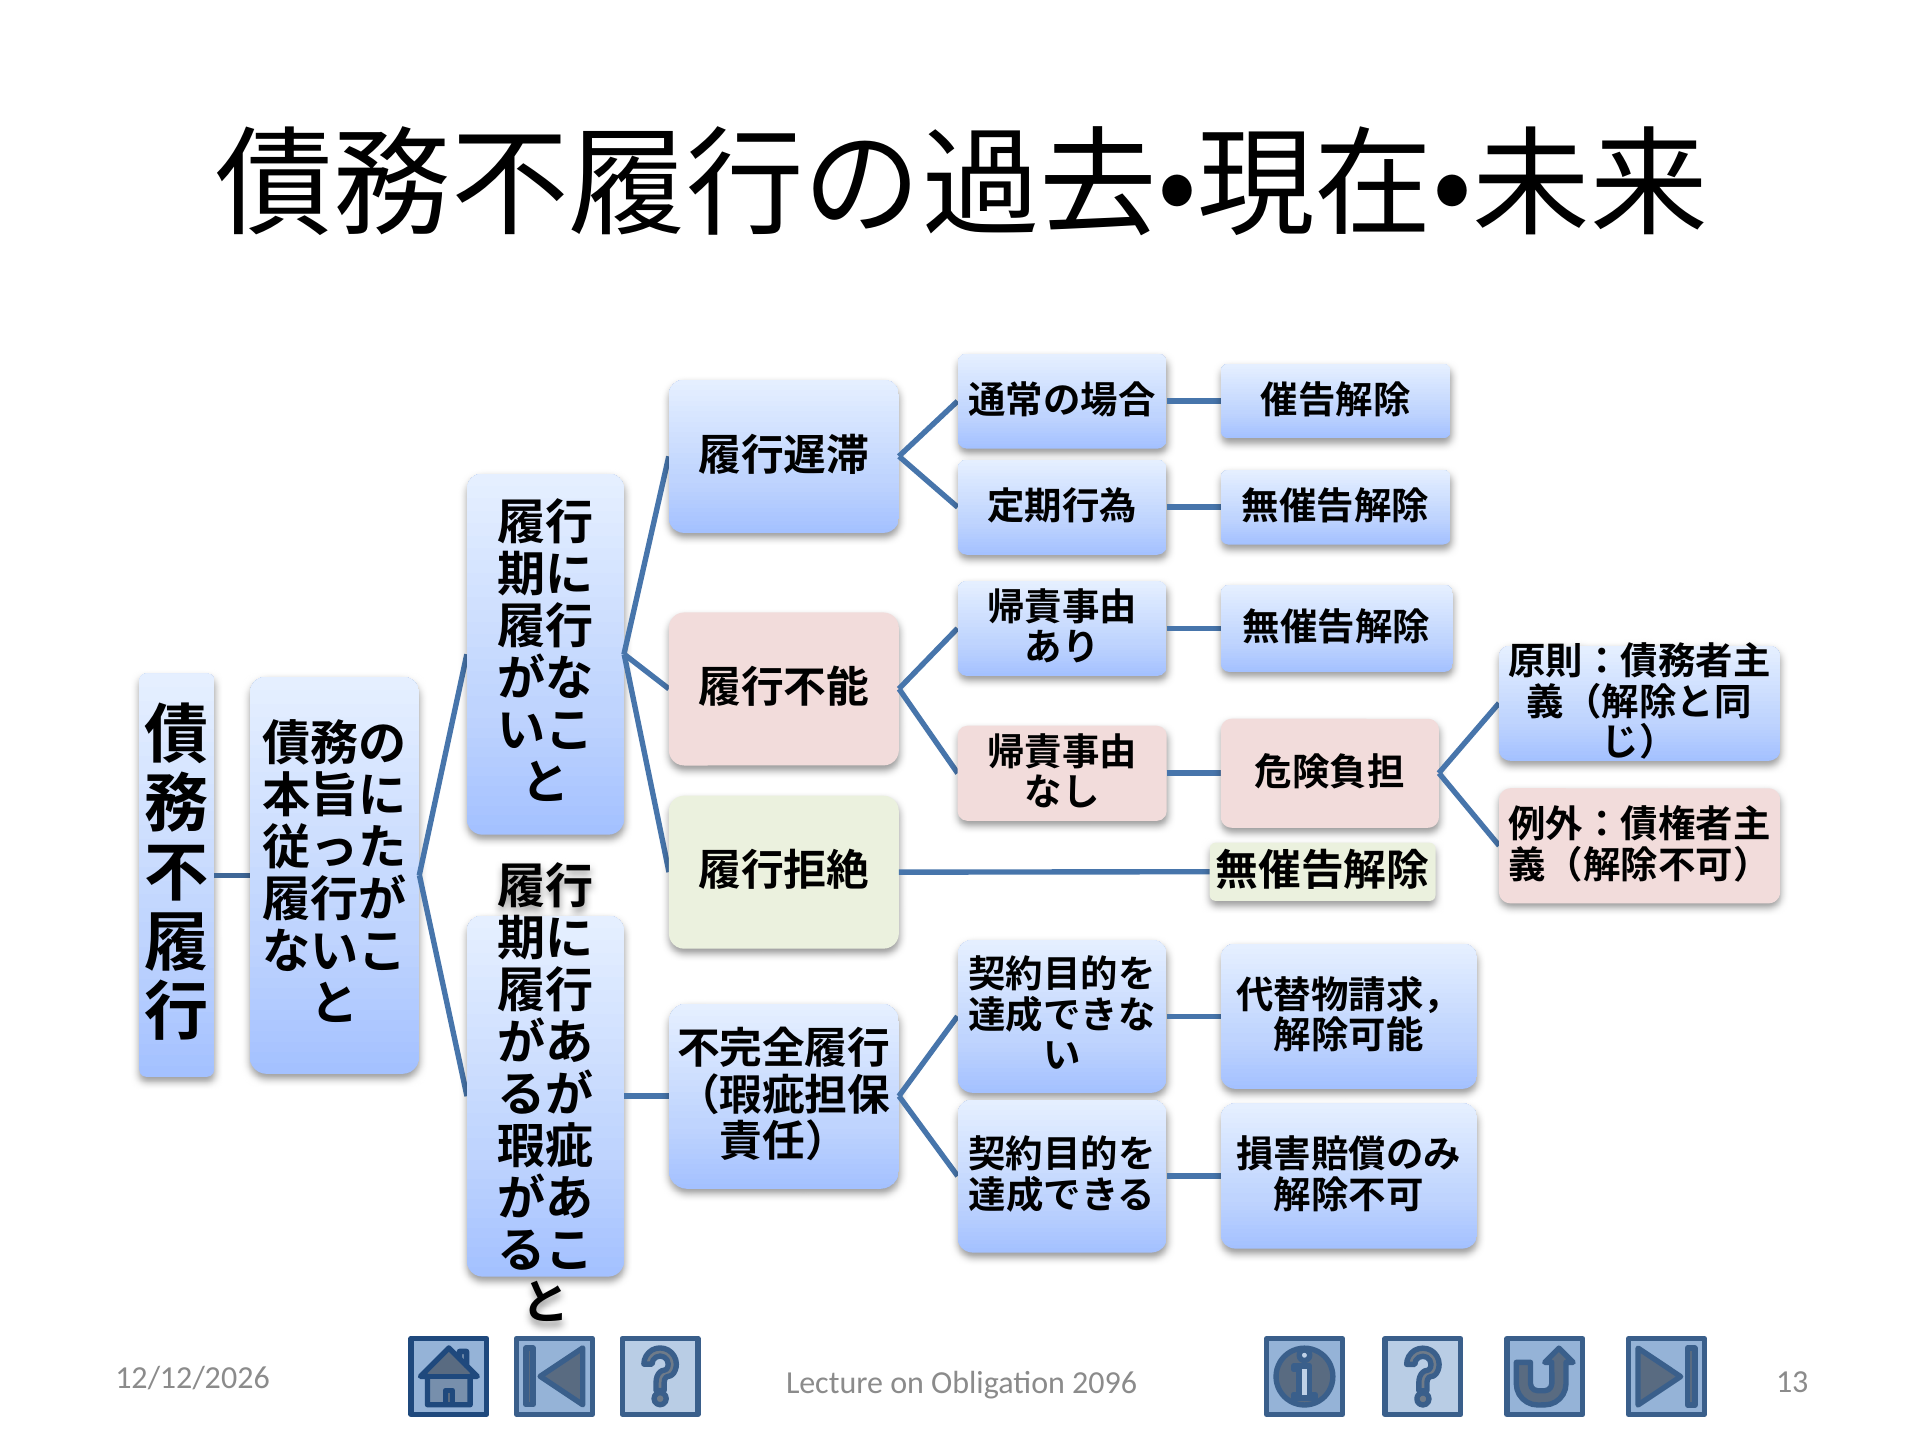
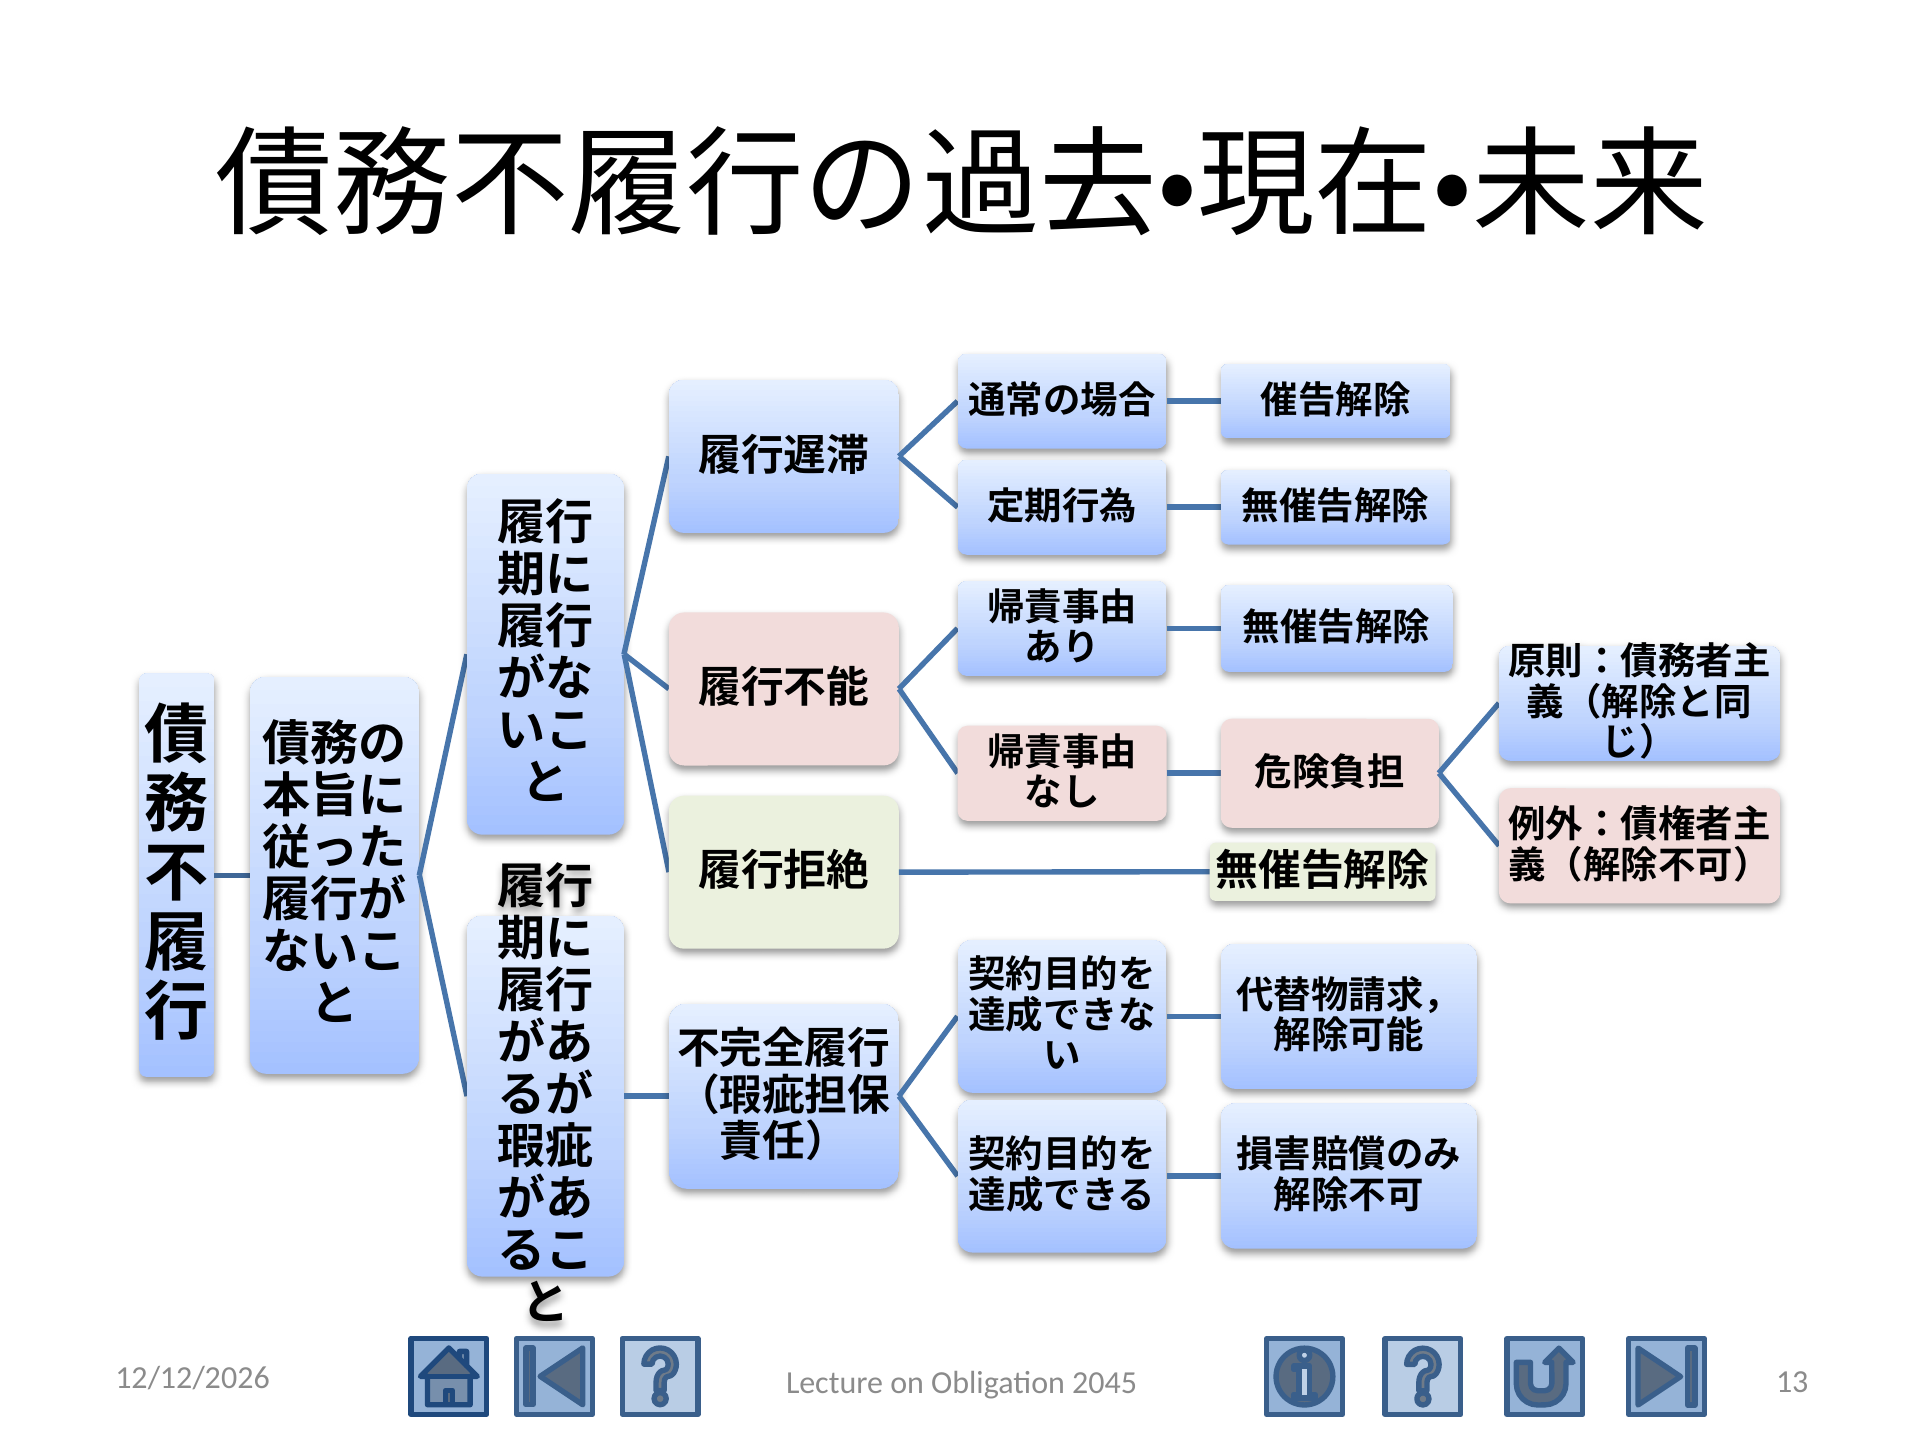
2096: 2096 -> 2045
